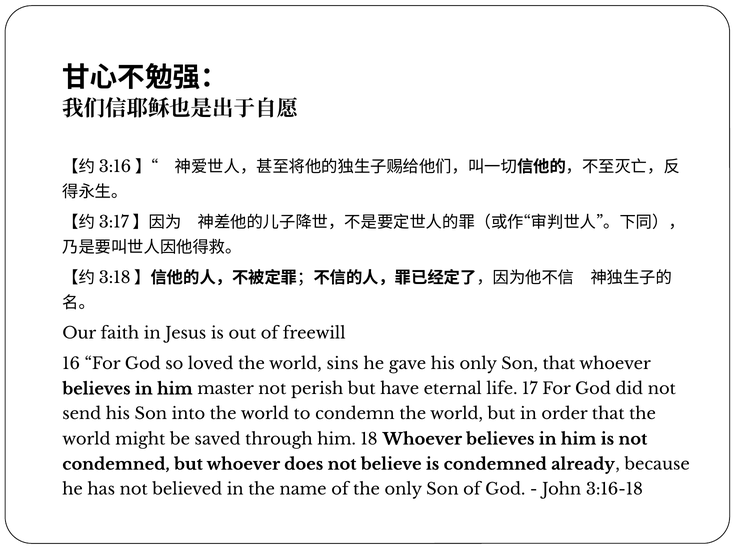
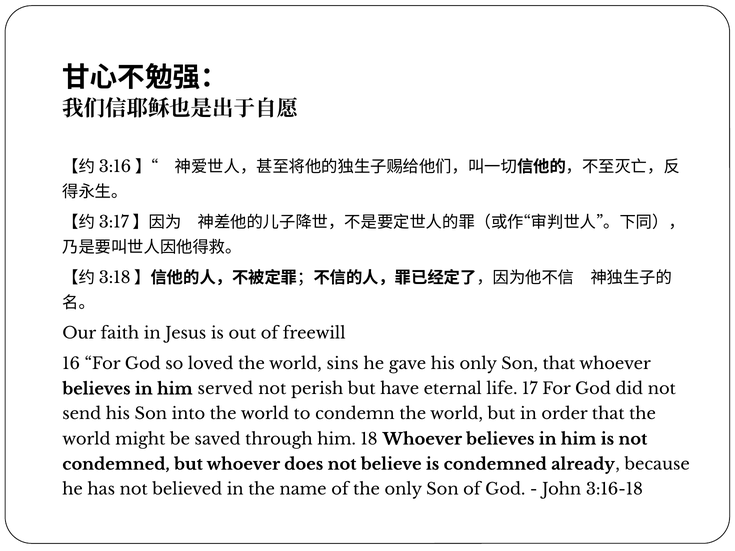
master: master -> served
